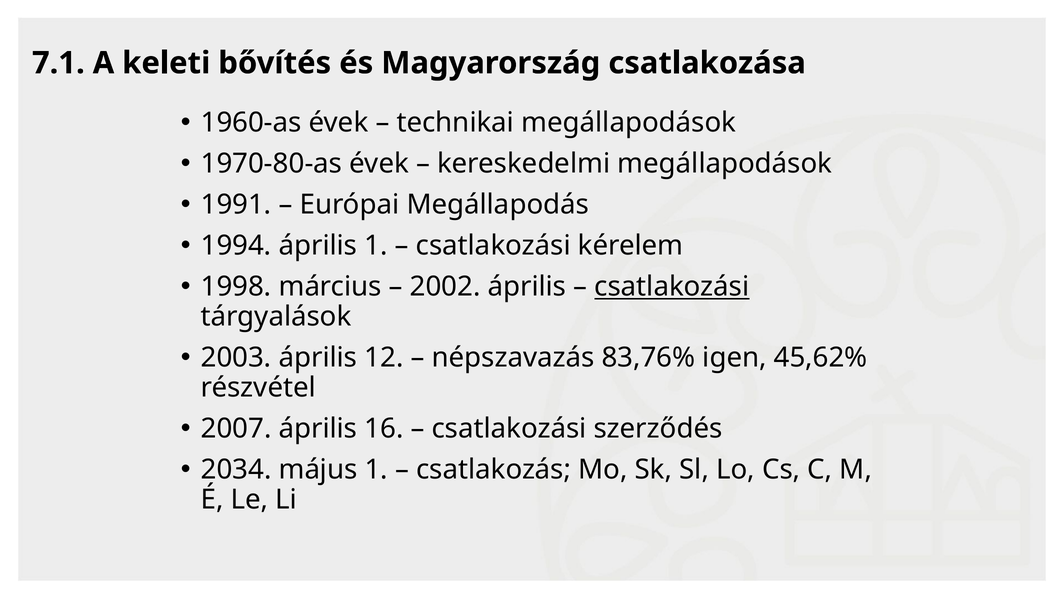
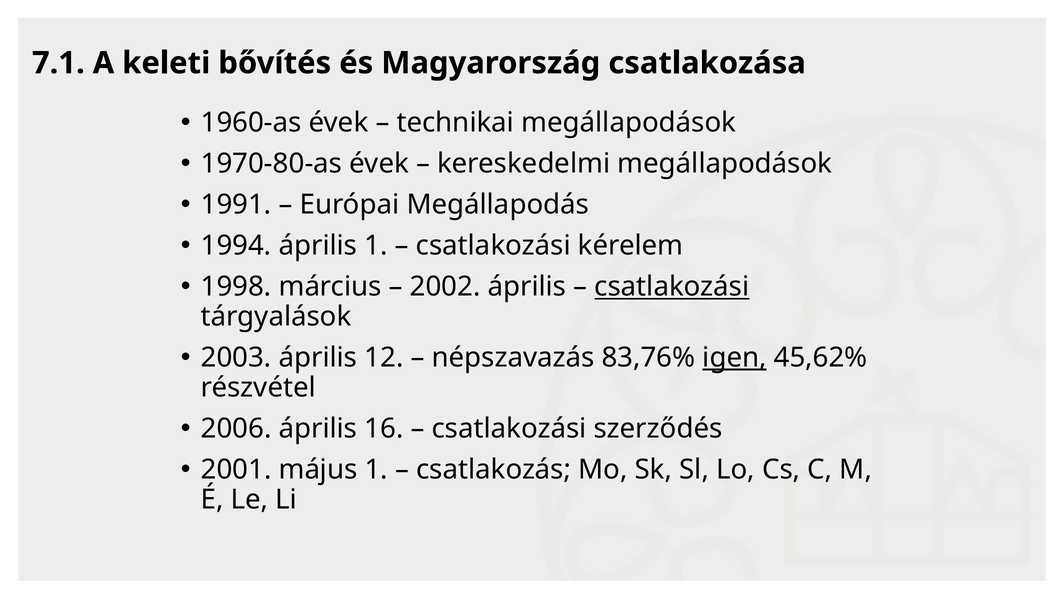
igen underline: none -> present
2007: 2007 -> 2006
2034: 2034 -> 2001
